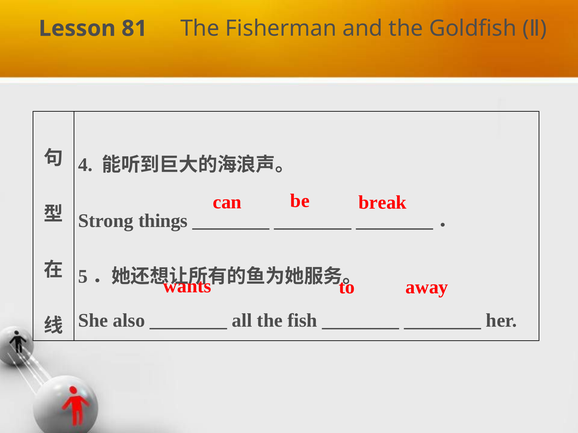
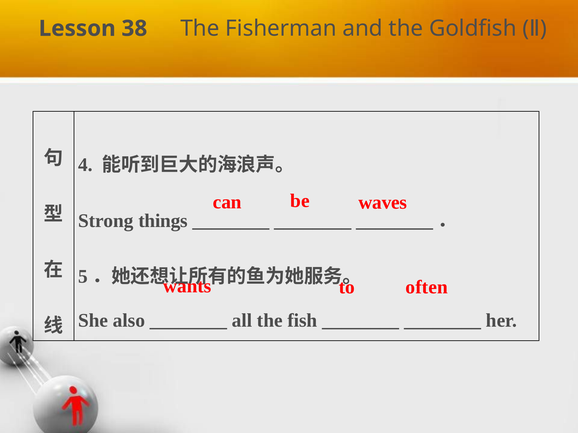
81: 81 -> 38
break: break -> waves
away: away -> often
